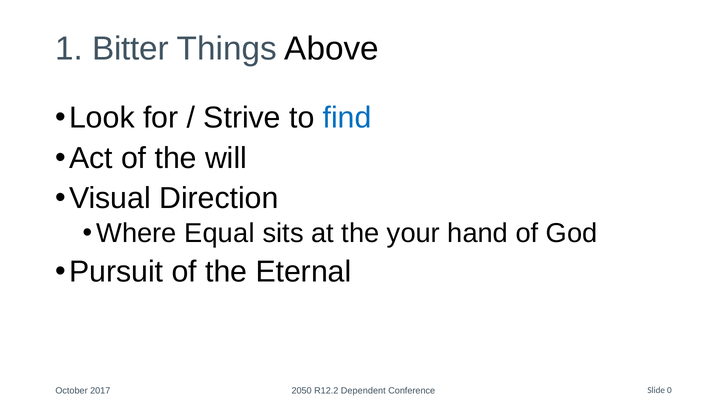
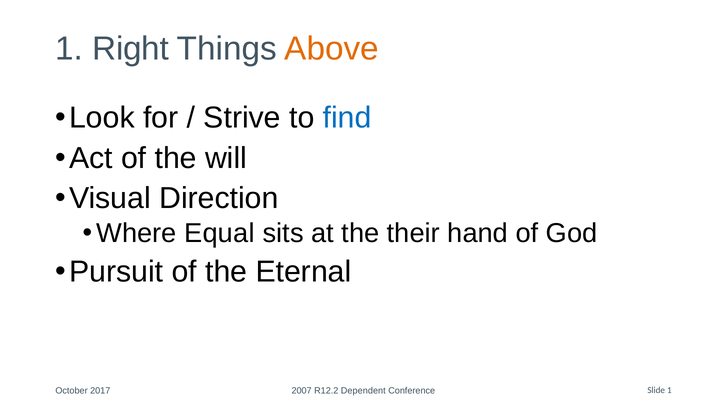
Bitter: Bitter -> Right
Above colour: black -> orange
your: your -> their
2050: 2050 -> 2007
Slide 0: 0 -> 1
